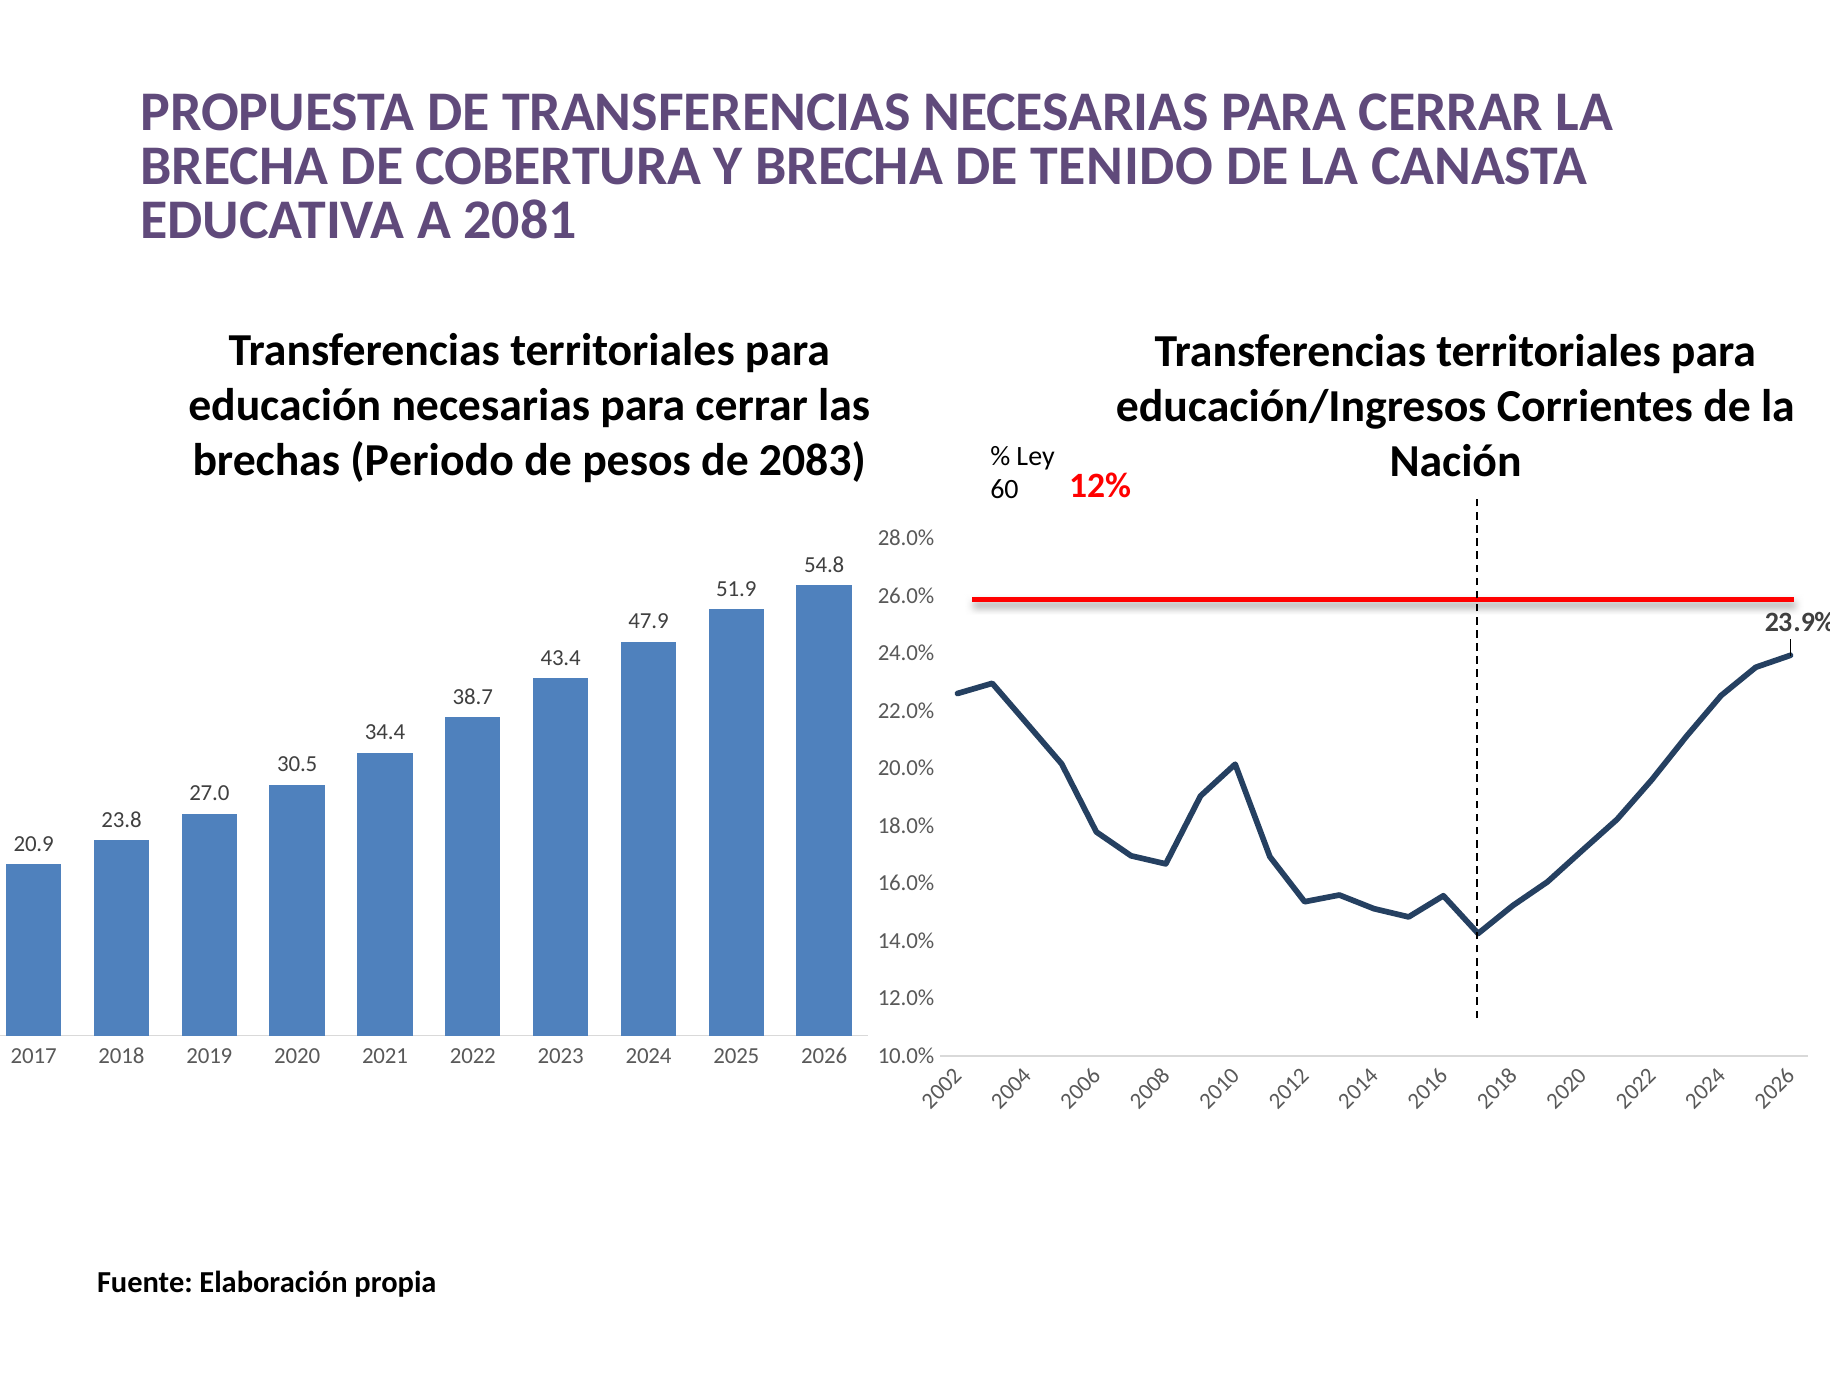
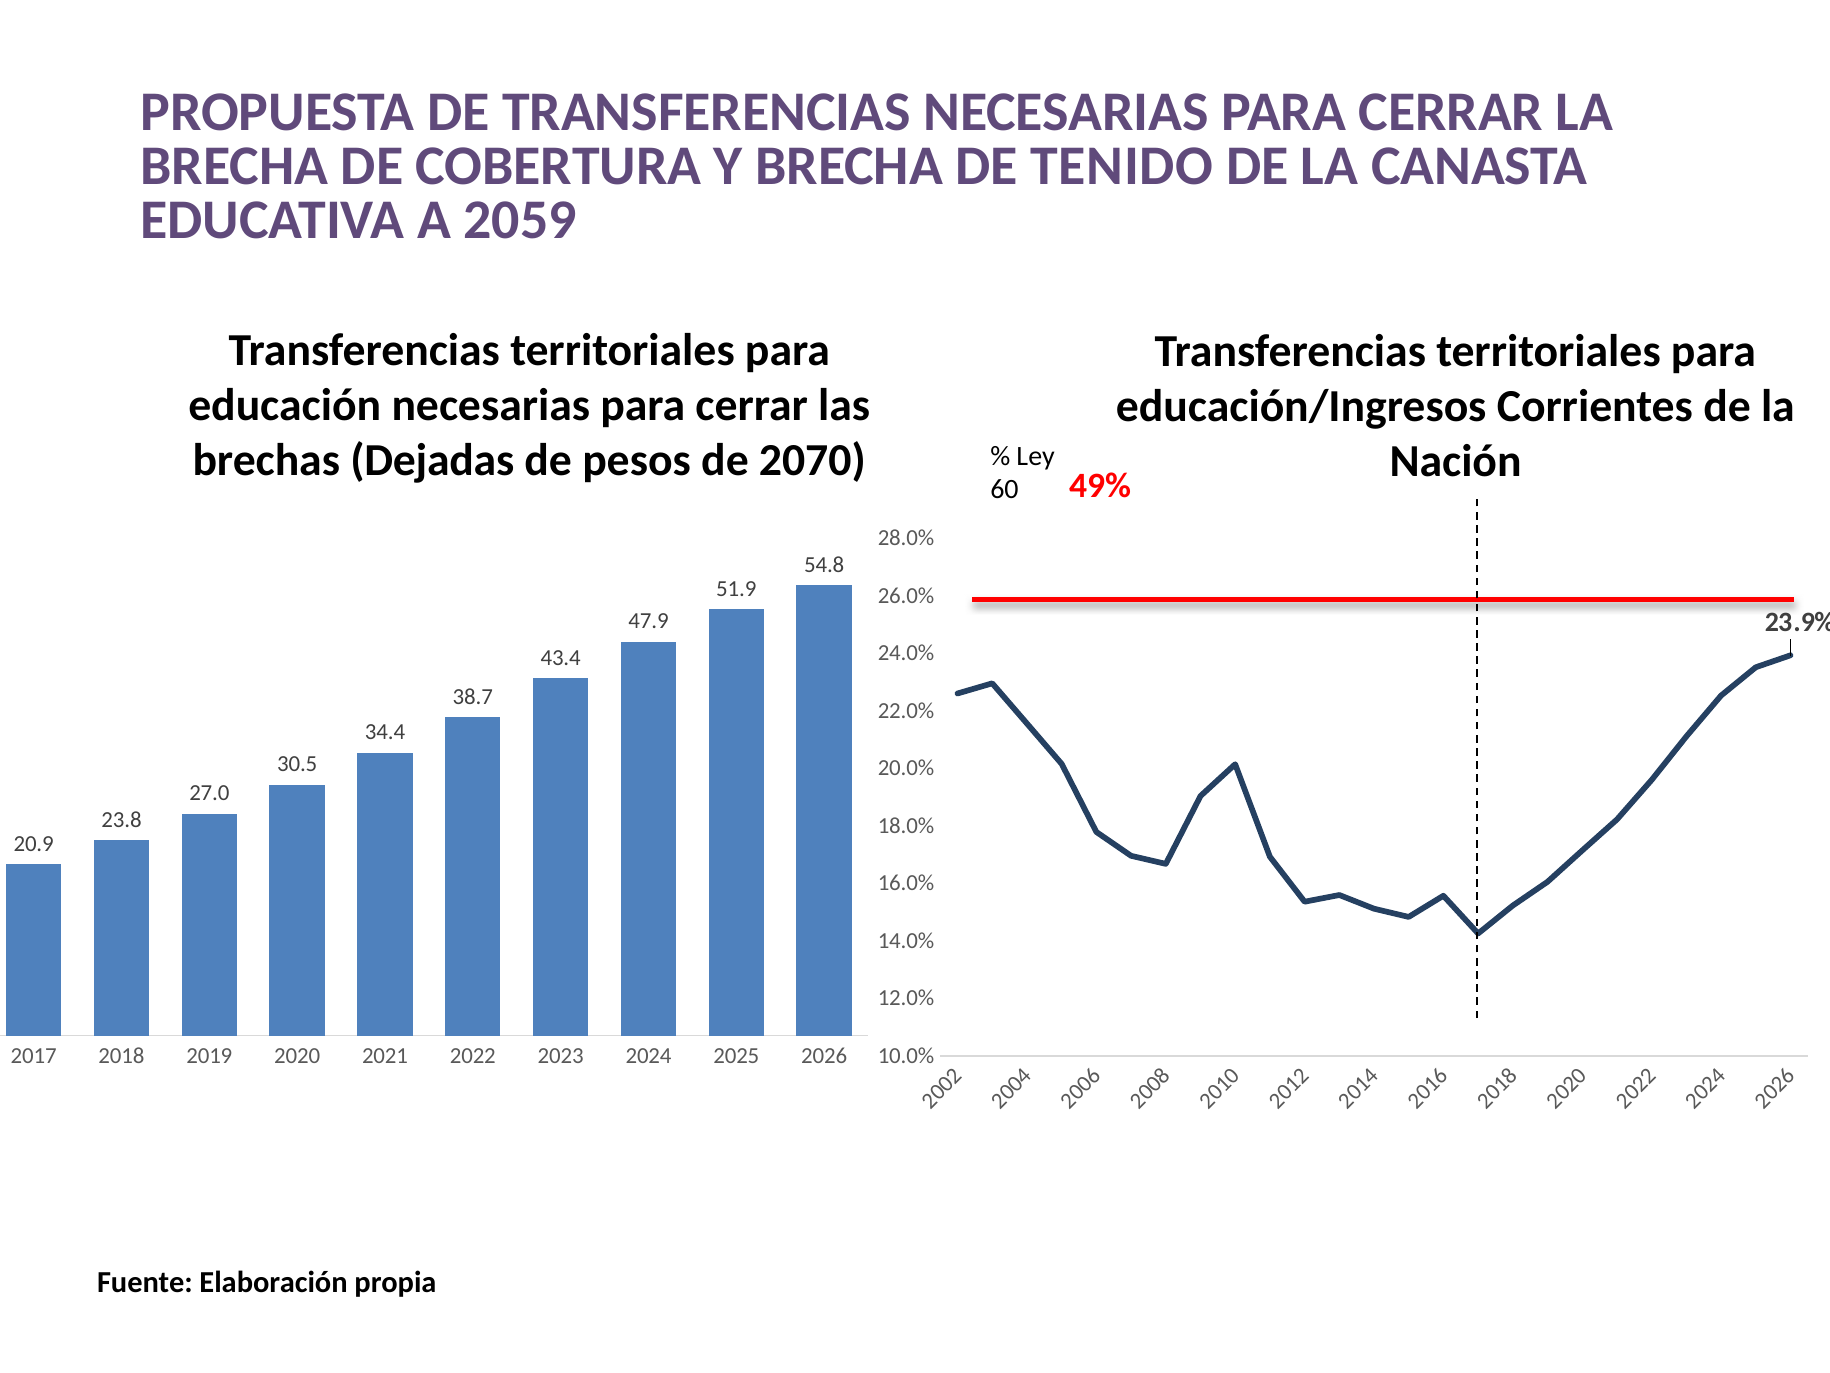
2081: 2081 -> 2059
Periodo: Periodo -> Dejadas
2083: 2083 -> 2070
12%: 12% -> 49%
